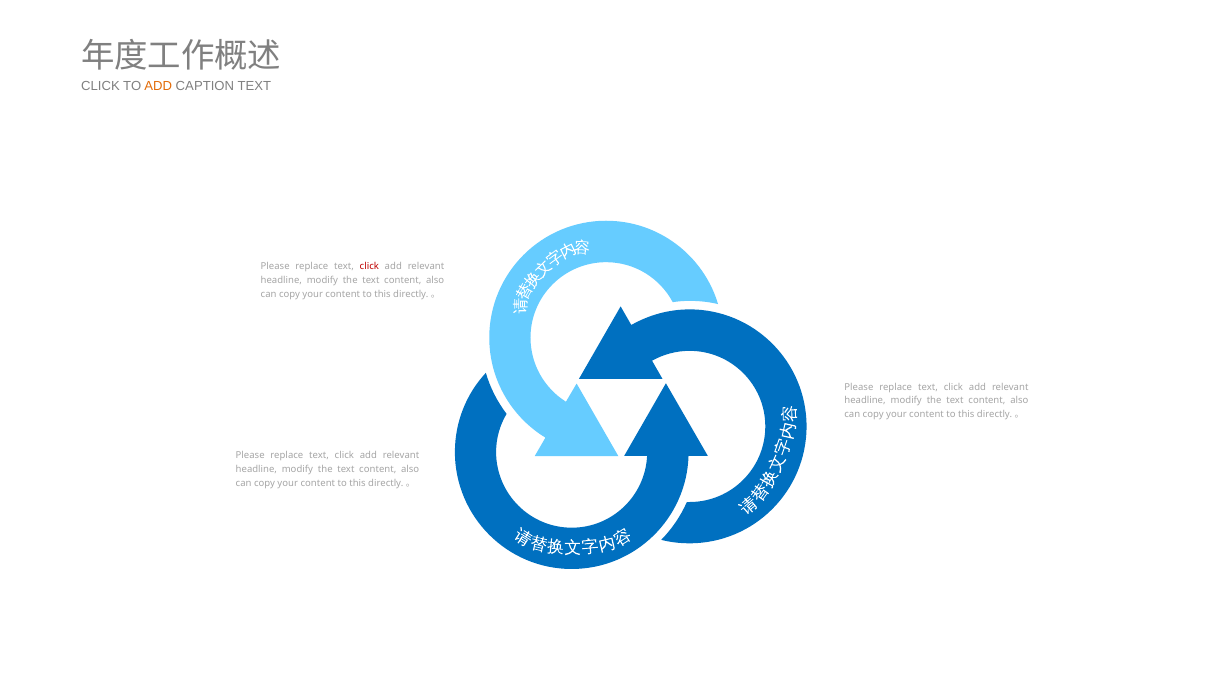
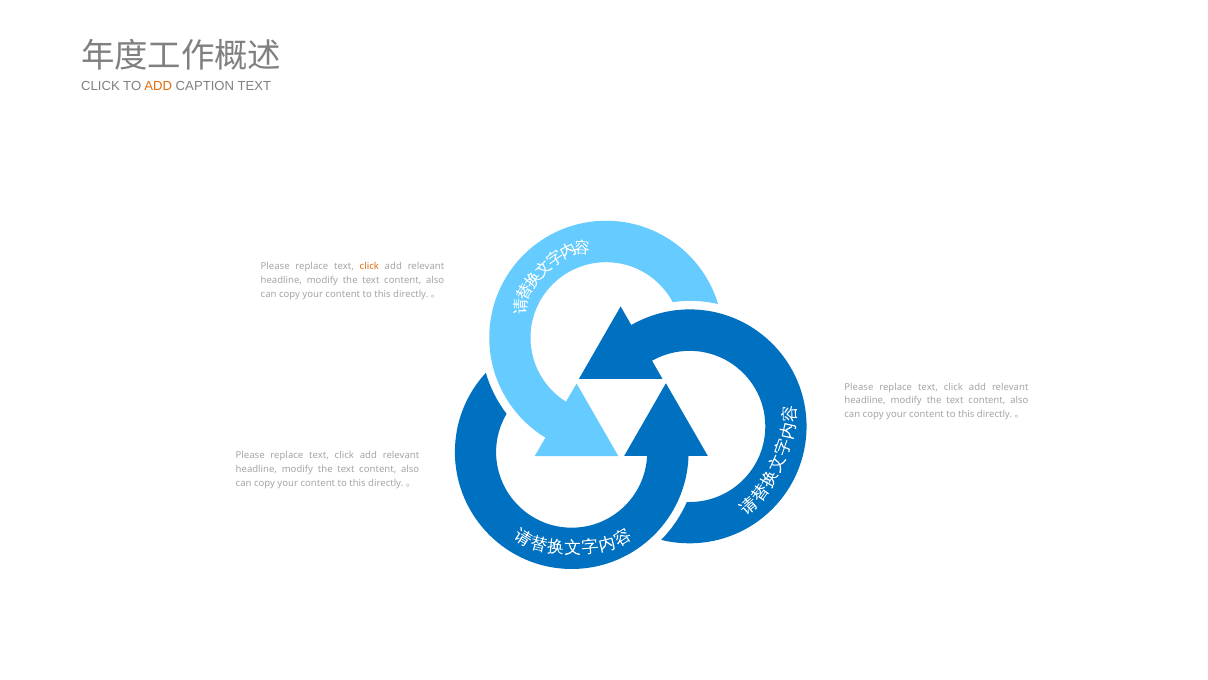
click at (369, 266) colour: red -> orange
